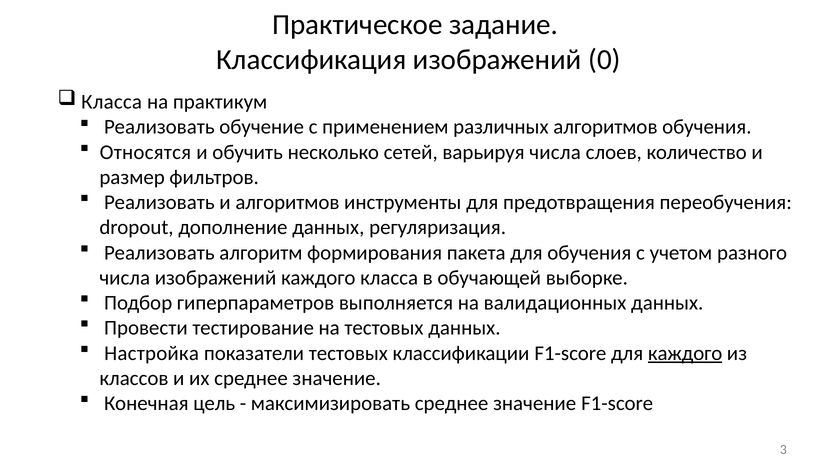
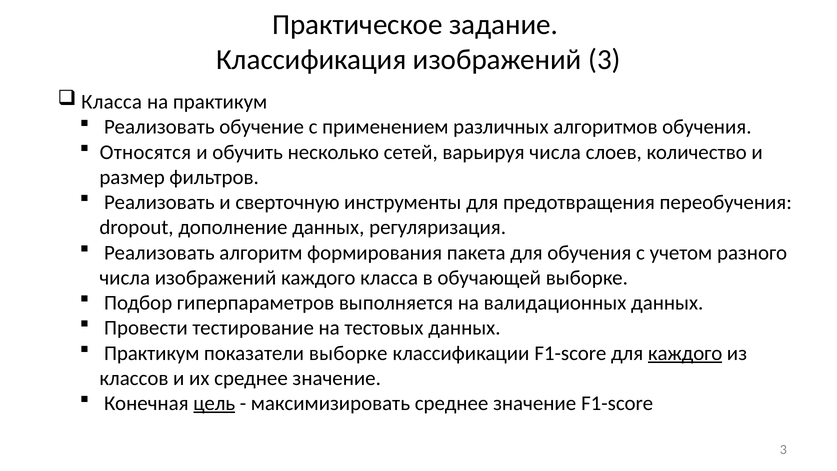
изображений 0: 0 -> 3
и алгоритмов: алгоритмов -> сверточную
Настройка at (152, 353): Настройка -> Практикум
показатели тестовых: тестовых -> выборке
цель underline: none -> present
